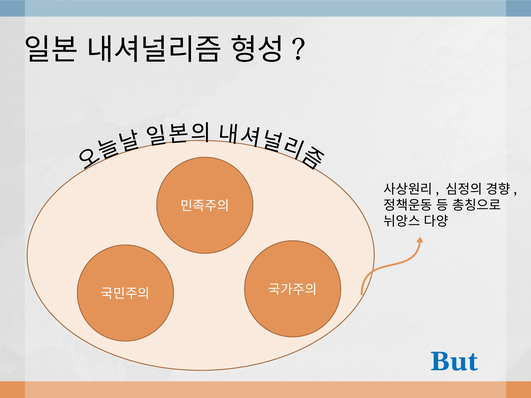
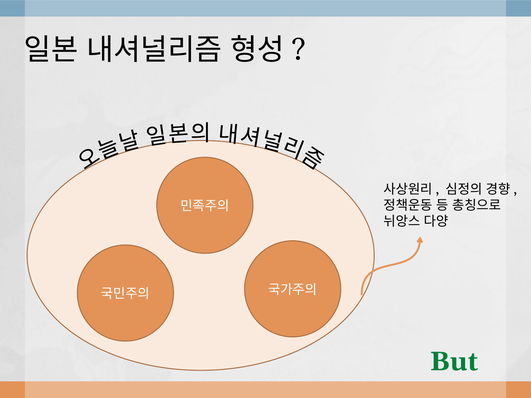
But colour: blue -> green
